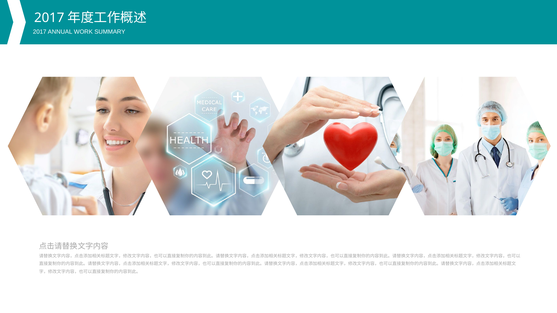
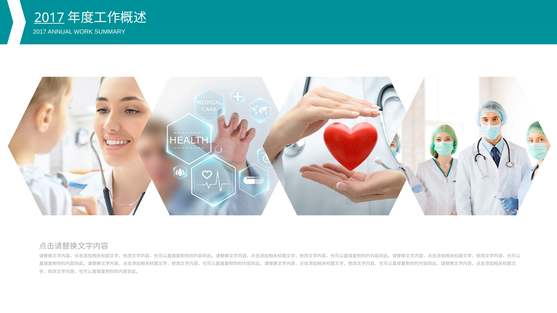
2017 at (49, 18) underline: none -> present
